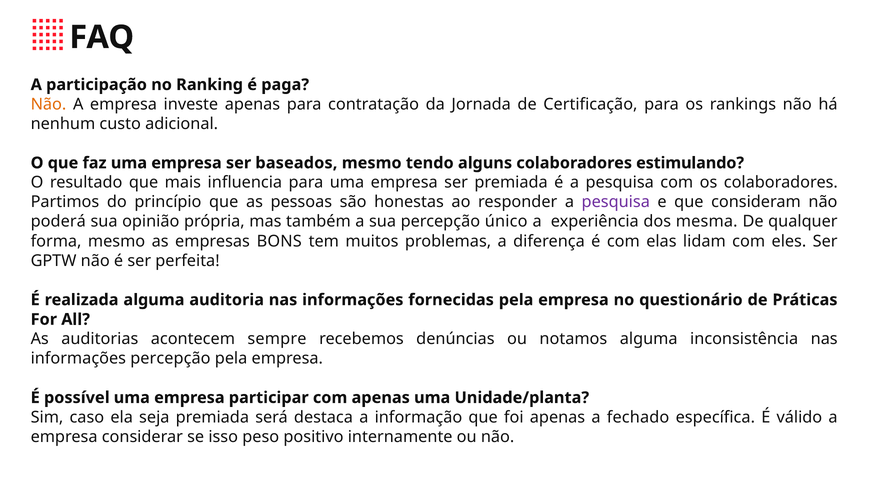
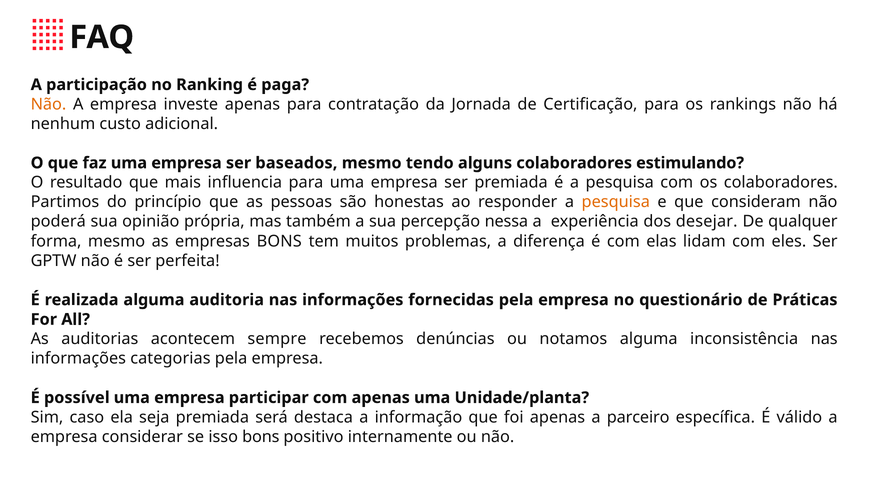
pesquisa at (616, 202) colour: purple -> orange
único: único -> nessa
mesma: mesma -> desejar
informações percepção: percepção -> categorias
fechado: fechado -> parceiro
isso peso: peso -> bons
